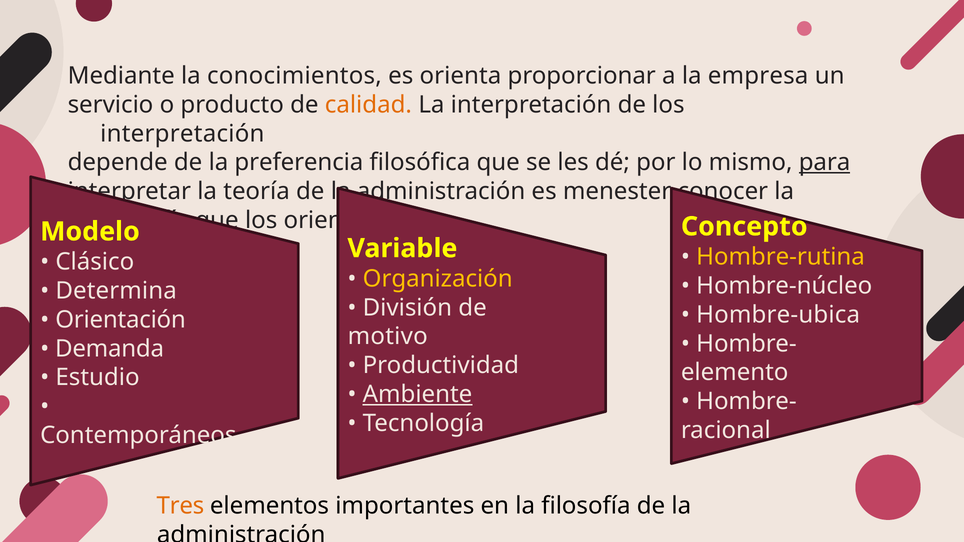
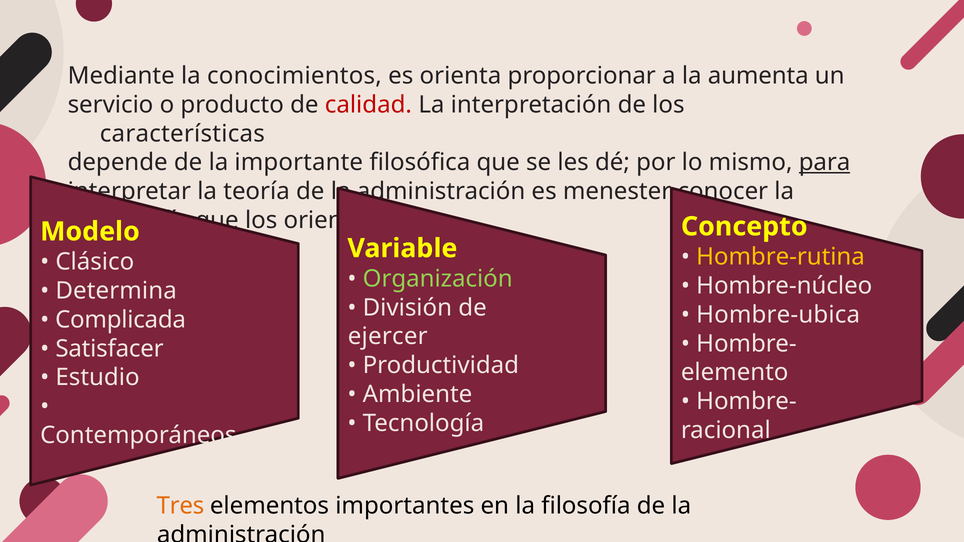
empresa: empresa -> aumenta
calidad colour: orange -> red
interpretación at (182, 134): interpretación -> características
preferencia: preferencia -> importante
Organización colour: yellow -> light green
Orientación: Orientación -> Complicada
motivo: motivo -> ejercer
Demanda: Demanda -> Satisfacer
Ambiente underline: present -> none
